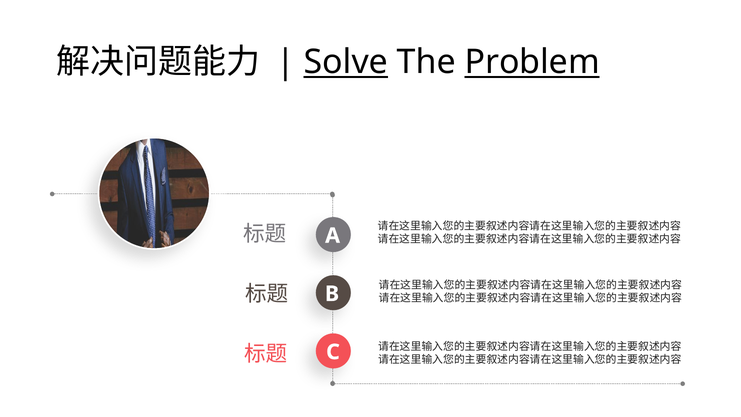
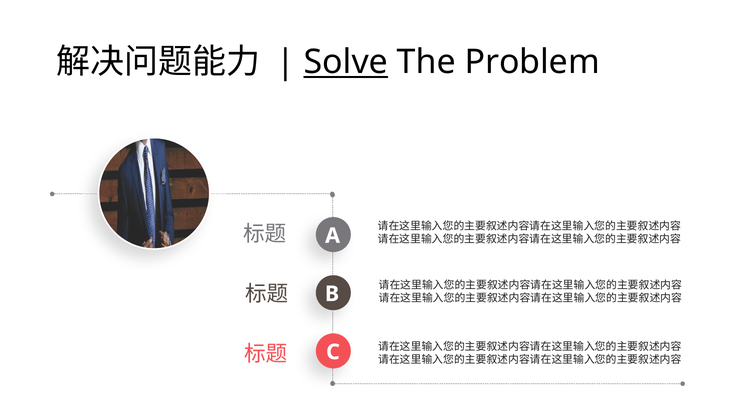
Problem underline: present -> none
